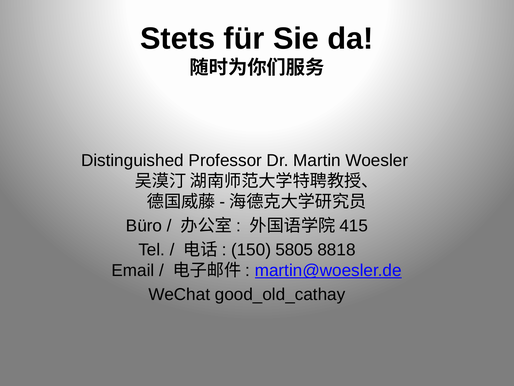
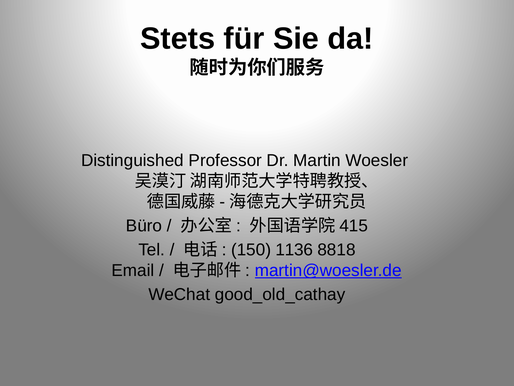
5805: 5805 -> 1136
